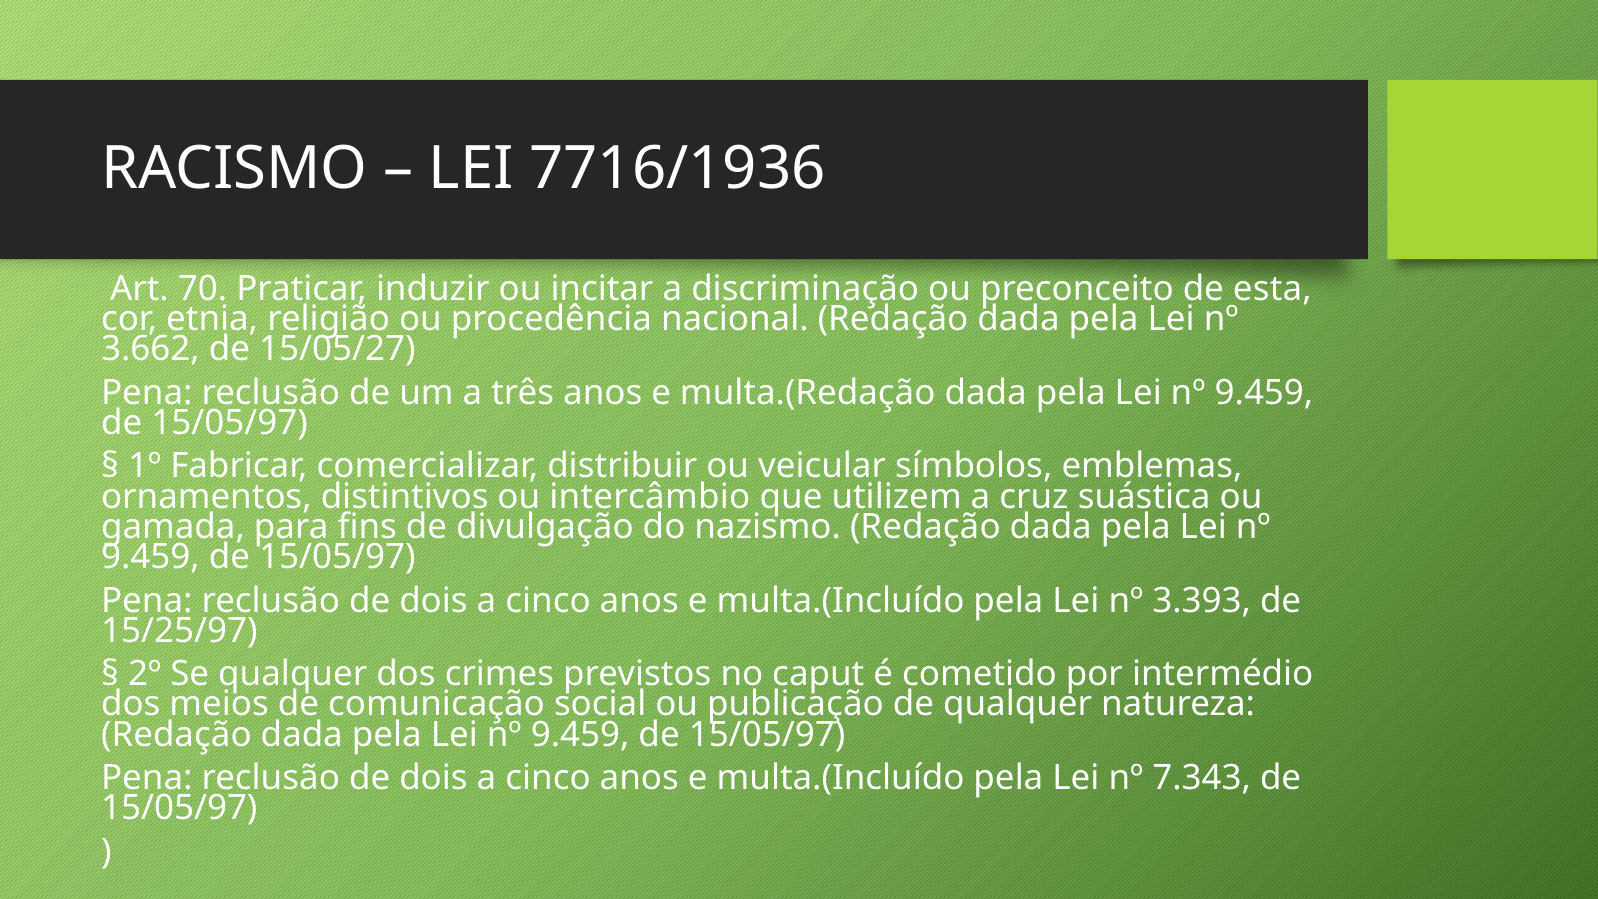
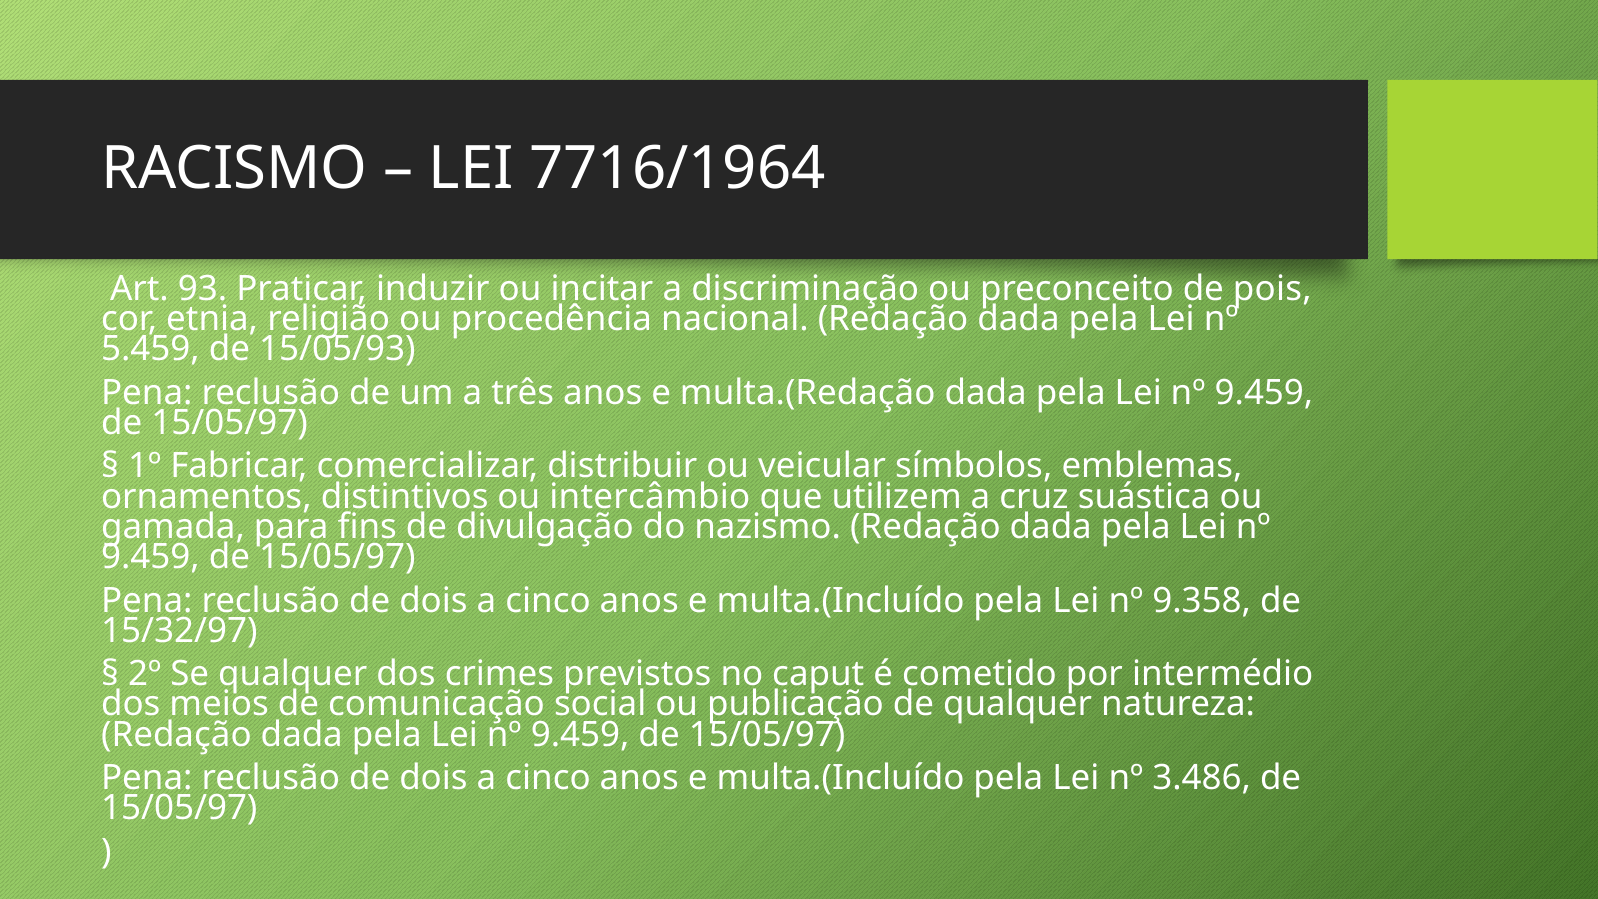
7716/1936: 7716/1936 -> 7716/1964
70: 70 -> 93
esta: esta -> pois
3.662: 3.662 -> 5.459
15/05/27: 15/05/27 -> 15/05/93
3.393: 3.393 -> 9.358
15/25/97: 15/25/97 -> 15/32/97
7.343: 7.343 -> 3.486
